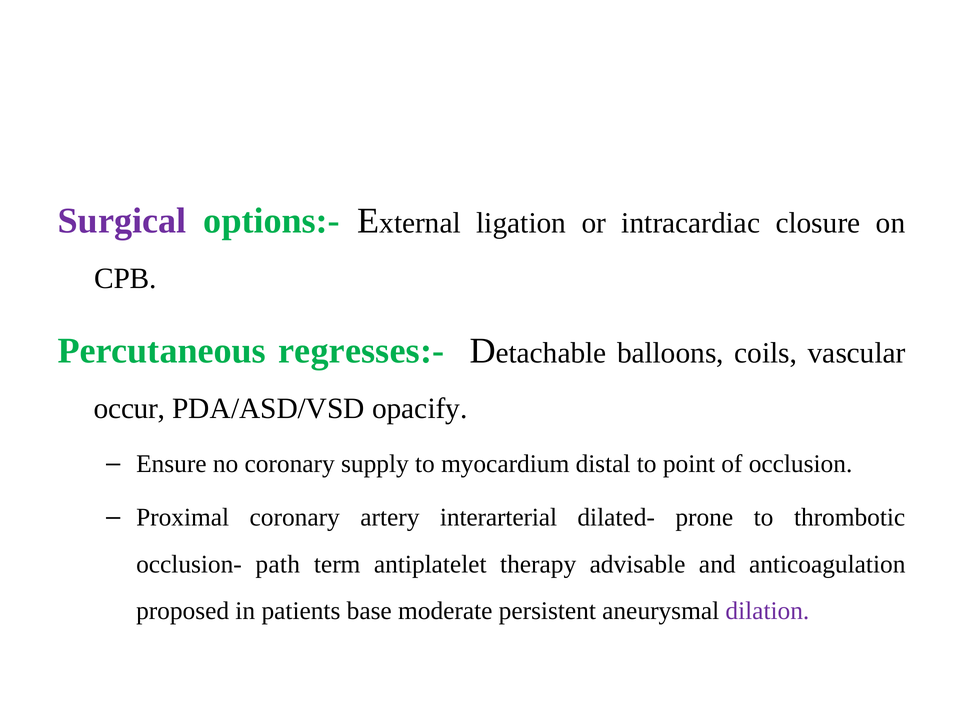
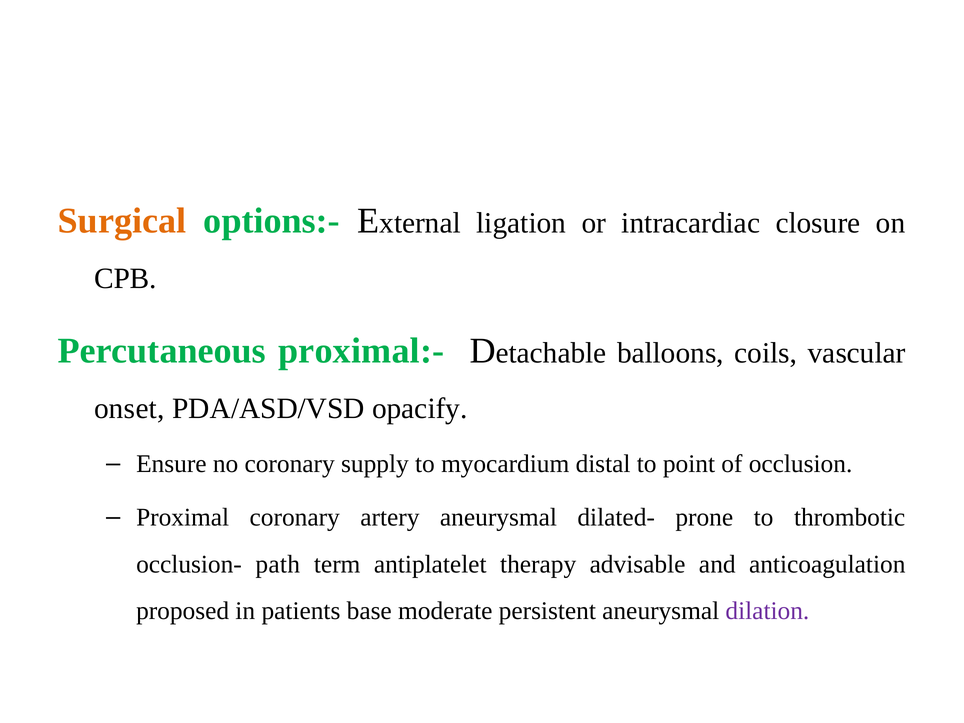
Surgical colour: purple -> orange
regresses:-: regresses:- -> proximal:-
occur: occur -> onset
artery interarterial: interarterial -> aneurysmal
